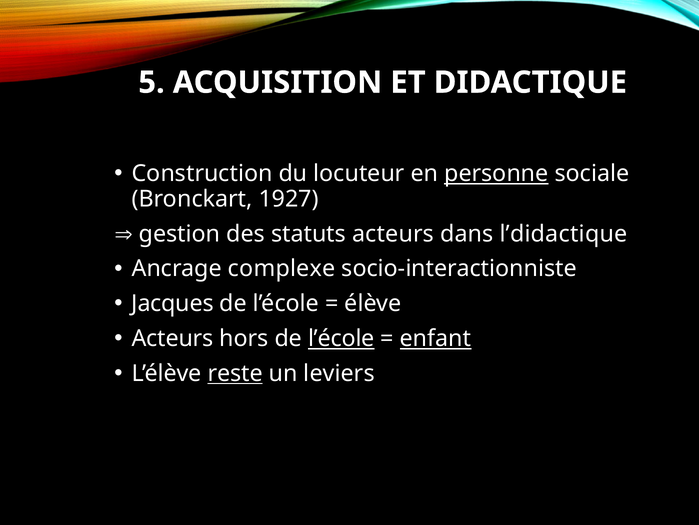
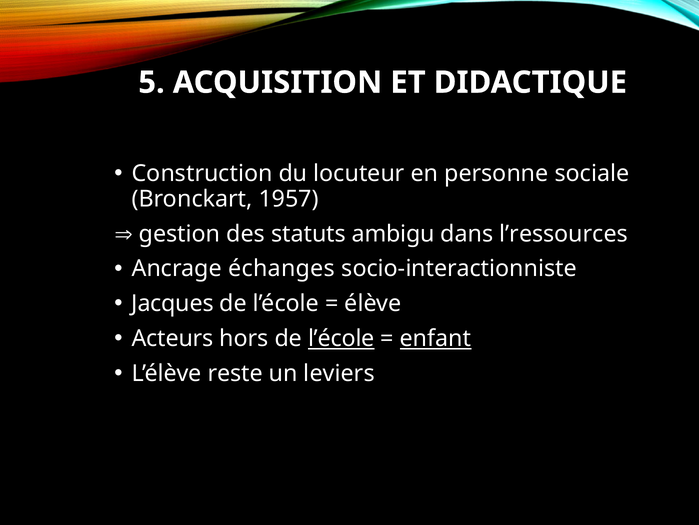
personne underline: present -> none
1927: 1927 -> 1957
statuts acteurs: acteurs -> ambigu
l’didactique: l’didactique -> l’ressources
complexe: complexe -> échanges
reste underline: present -> none
